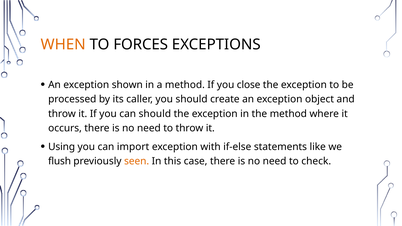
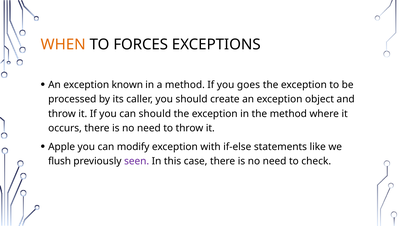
shown: shown -> known
close: close -> goes
Using: Using -> Apple
import: import -> modify
seen colour: orange -> purple
